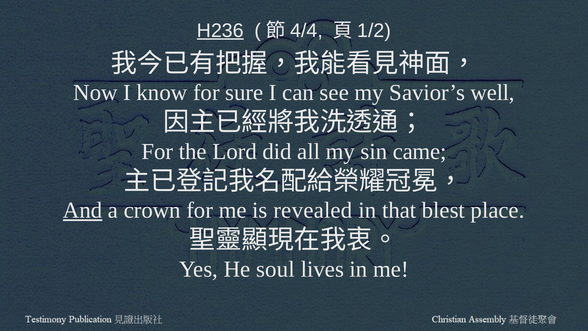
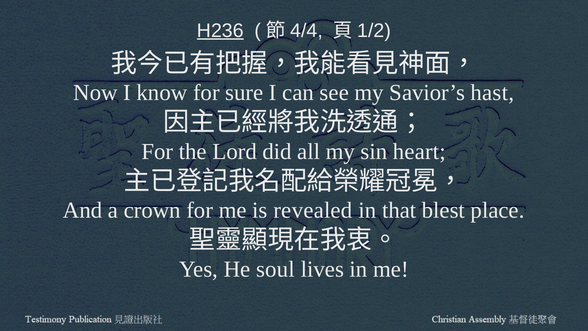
well: well -> hast
came: came -> heart
And underline: present -> none
